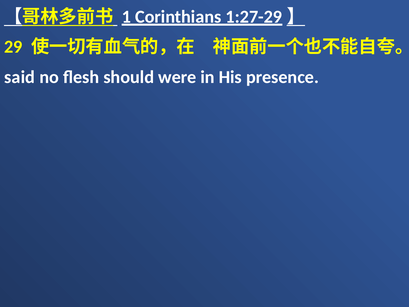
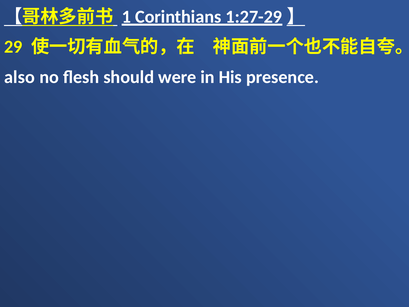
said: said -> also
